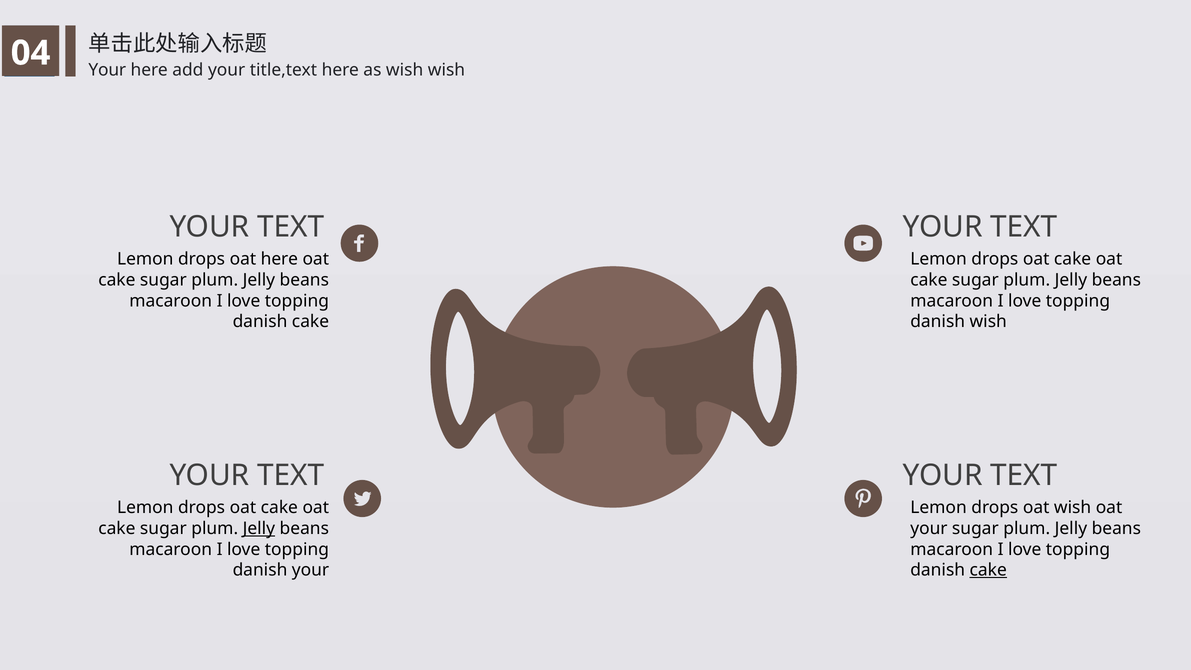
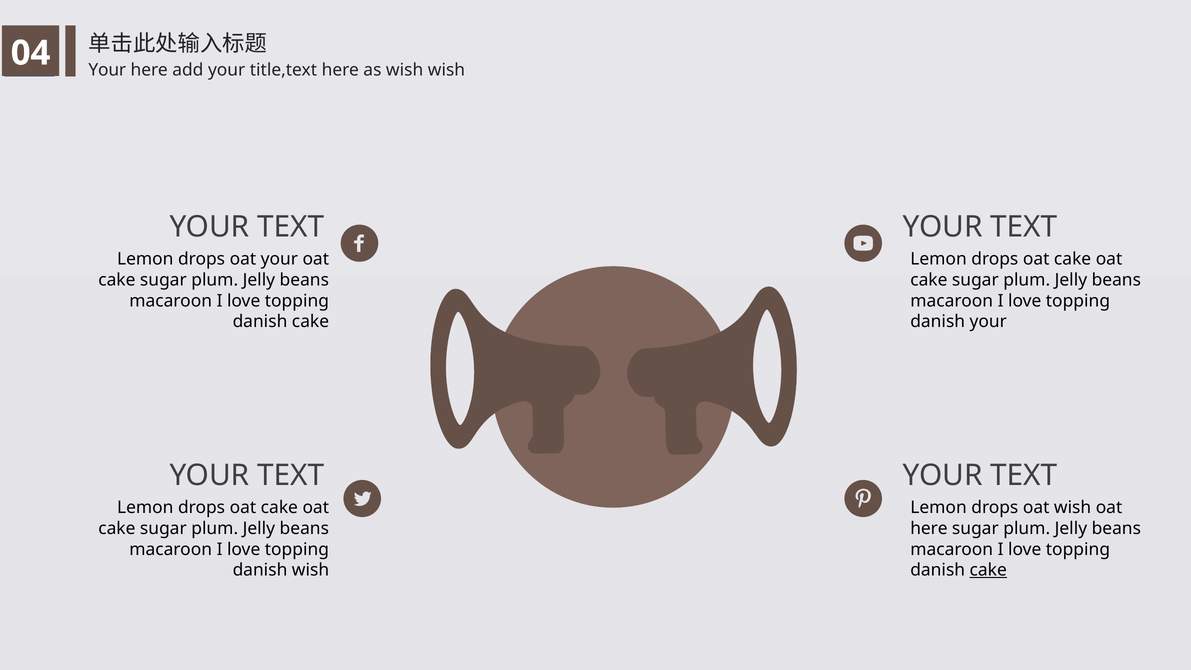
oat here: here -> your
danish wish: wish -> your
Jelly at (259, 528) underline: present -> none
your at (929, 528): your -> here
danish your: your -> wish
